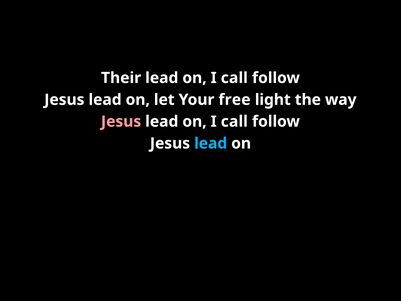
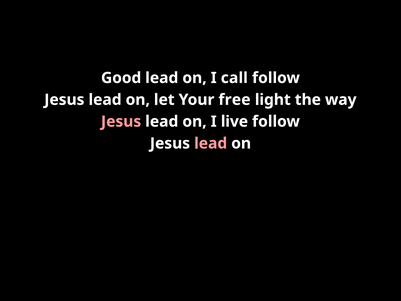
Their: Their -> Good
call at (234, 121): call -> live
lead at (211, 143) colour: light blue -> pink
